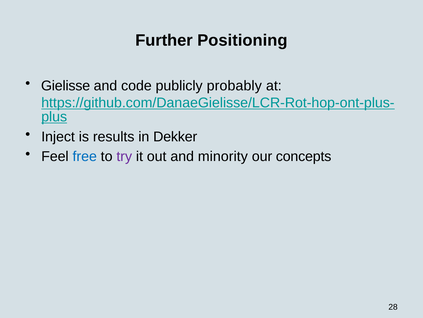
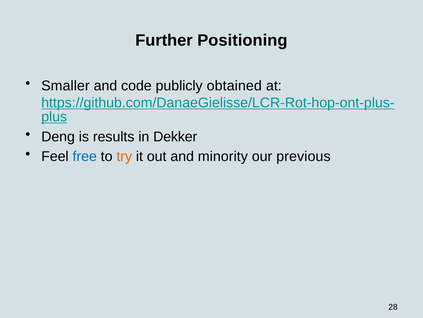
Gielisse: Gielisse -> Smaller
probably: probably -> obtained
Inject: Inject -> Deng
try colour: purple -> orange
concepts: concepts -> previous
